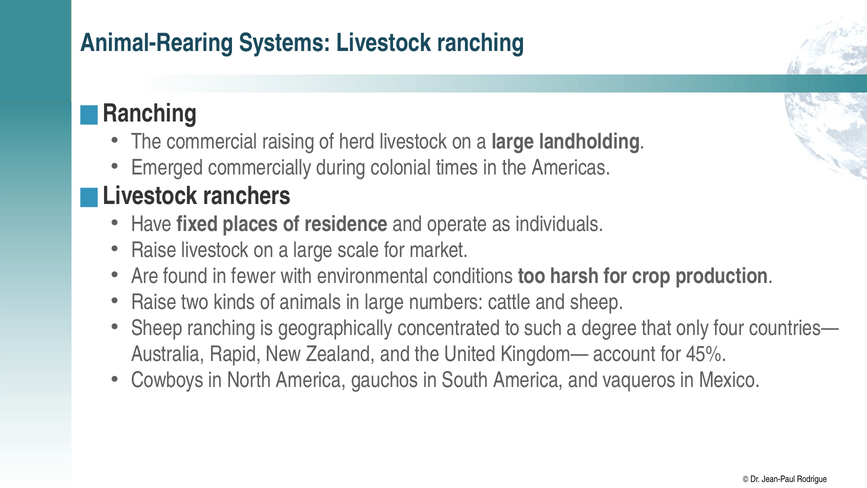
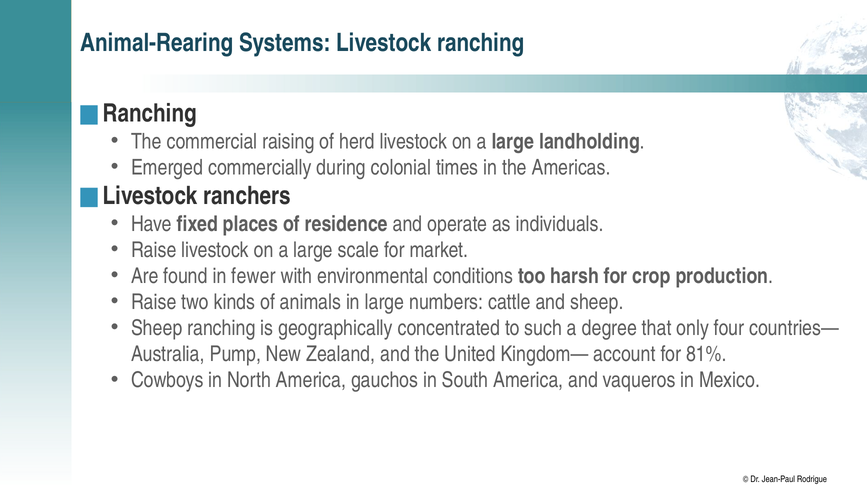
Rapid: Rapid -> Pump
45%: 45% -> 81%
